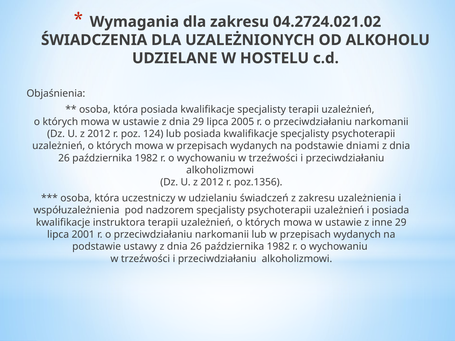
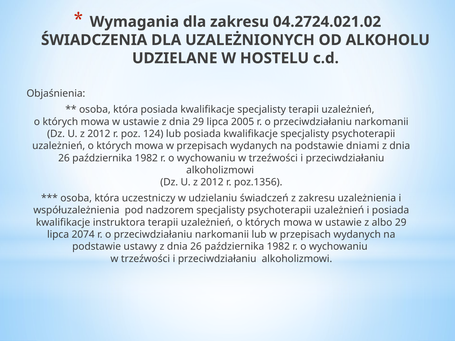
inne: inne -> albo
2001: 2001 -> 2074
